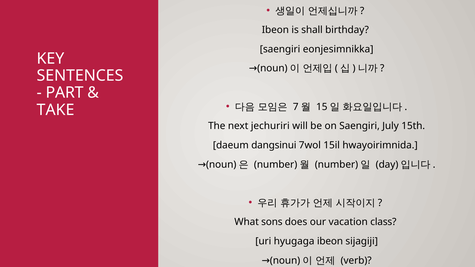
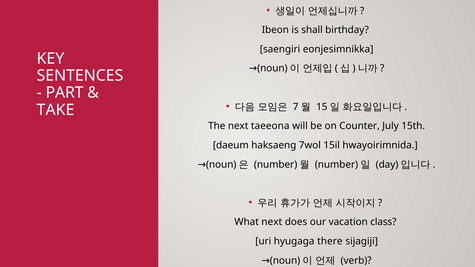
jechuriri: jechuriri -> taeeona
on Saengiri: Saengiri -> Counter
dangsinui: dangsinui -> haksaeng
What sons: sons -> next
hyugaga ibeon: ibeon -> there
